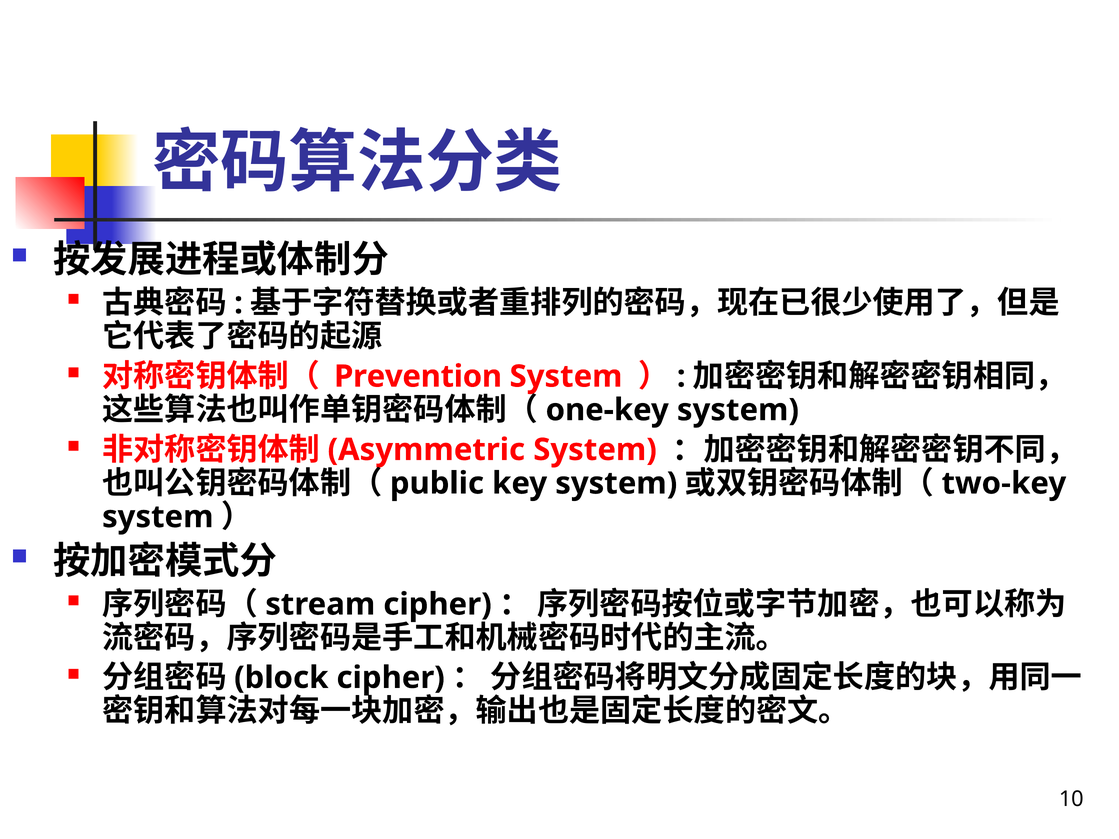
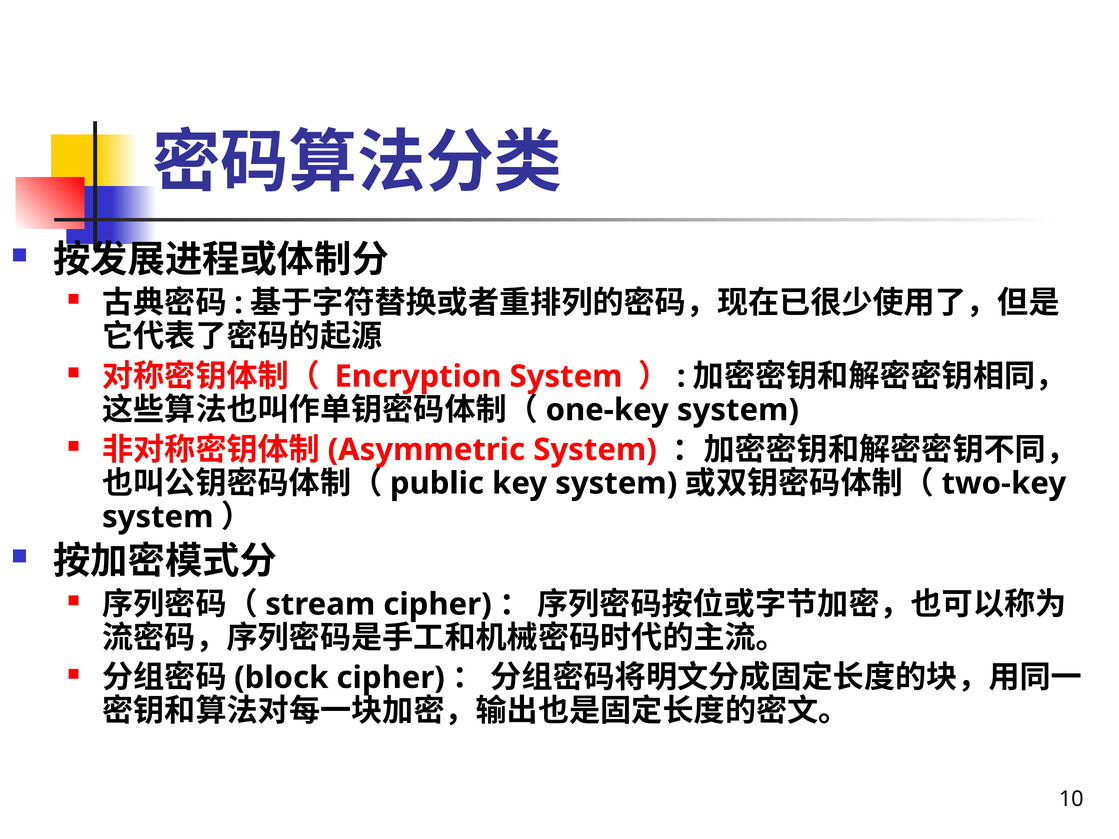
Prevention: Prevention -> Encryption
